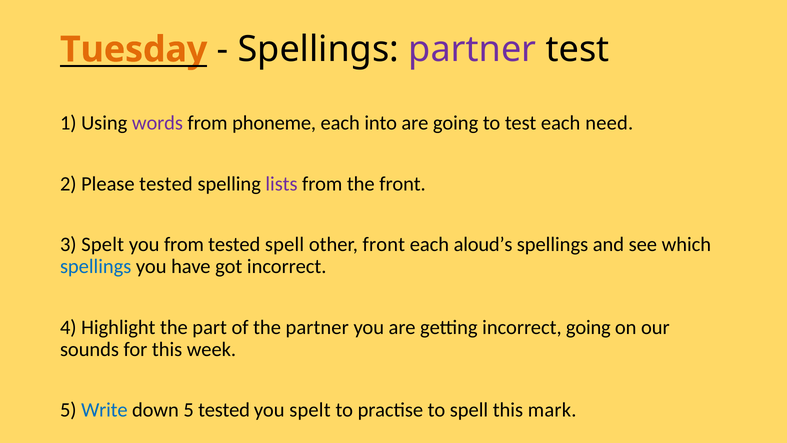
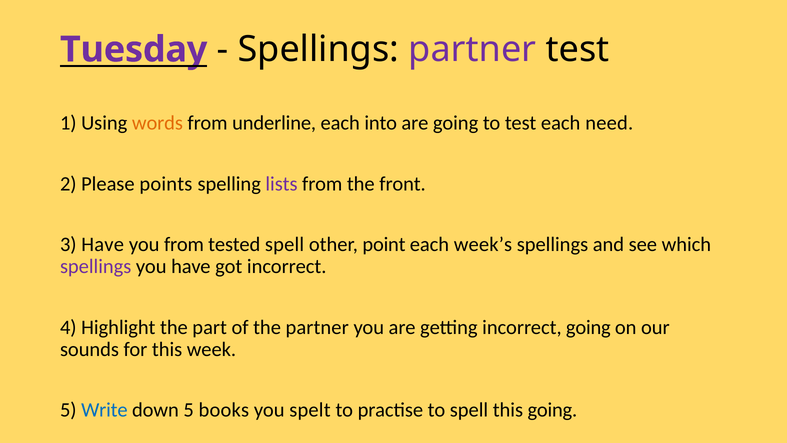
Tuesday colour: orange -> purple
words colour: purple -> orange
phoneme: phoneme -> underline
Please tested: tested -> points
3 Spelt: Spelt -> Have
other front: front -> point
aloud’s: aloud’s -> week’s
spellings at (96, 266) colour: blue -> purple
5 tested: tested -> books
this mark: mark -> going
